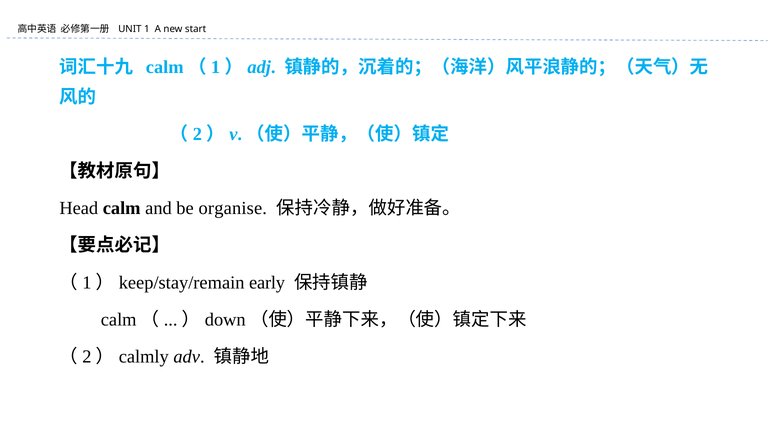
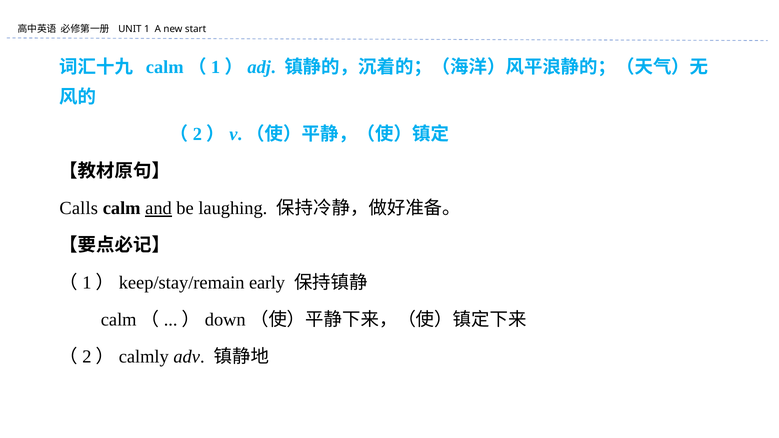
Head: Head -> Calls
and underline: none -> present
organise: organise -> laughing
